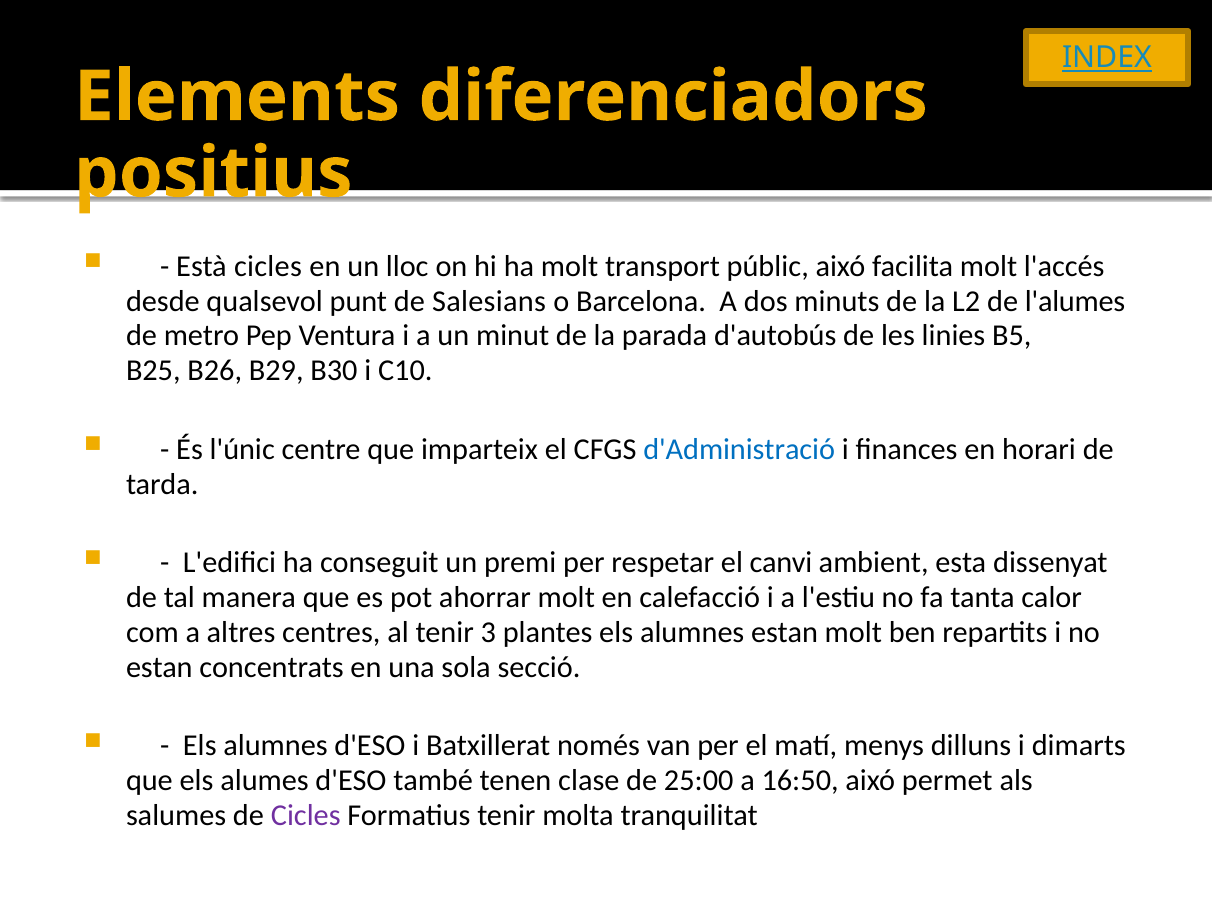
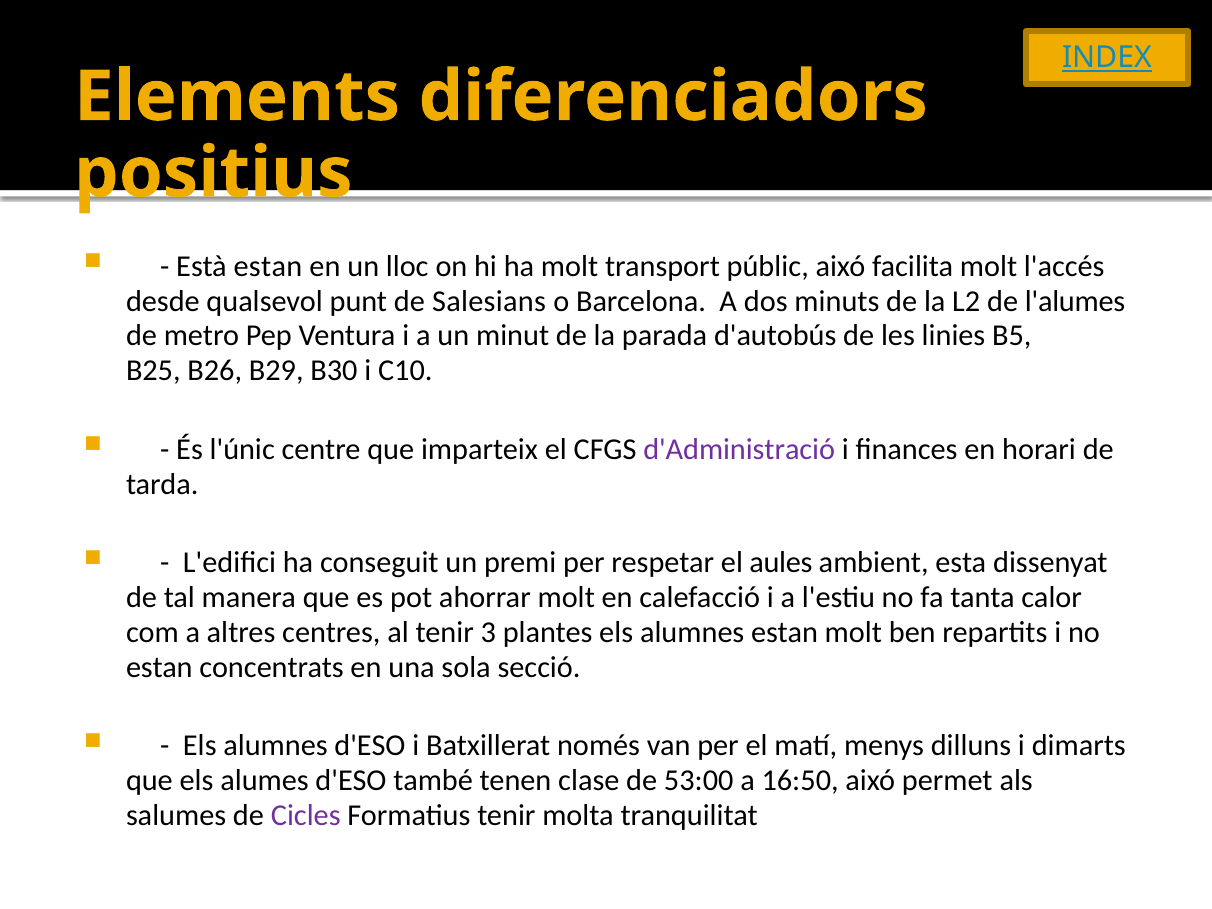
Està cicles: cicles -> estan
d'Administració colour: blue -> purple
canvi: canvi -> aules
25:00: 25:00 -> 53:00
